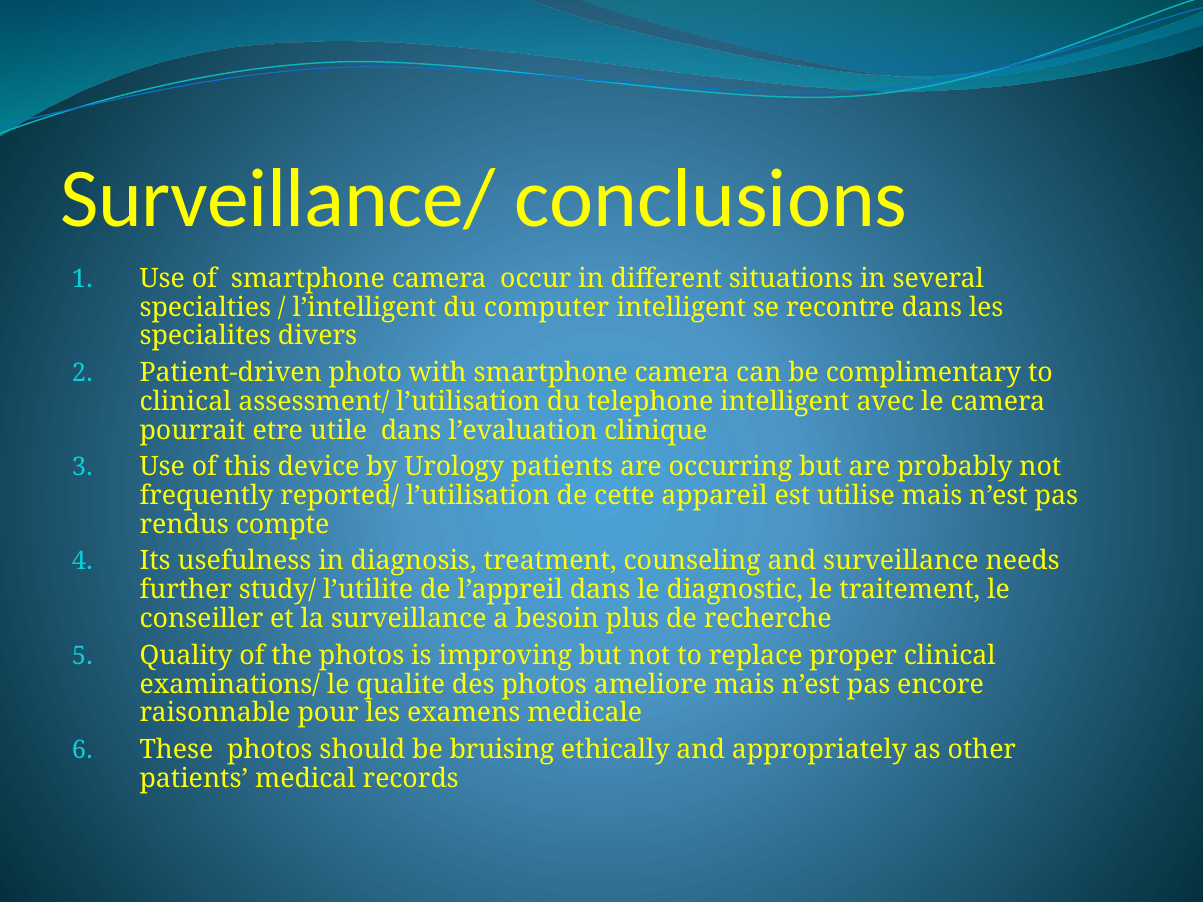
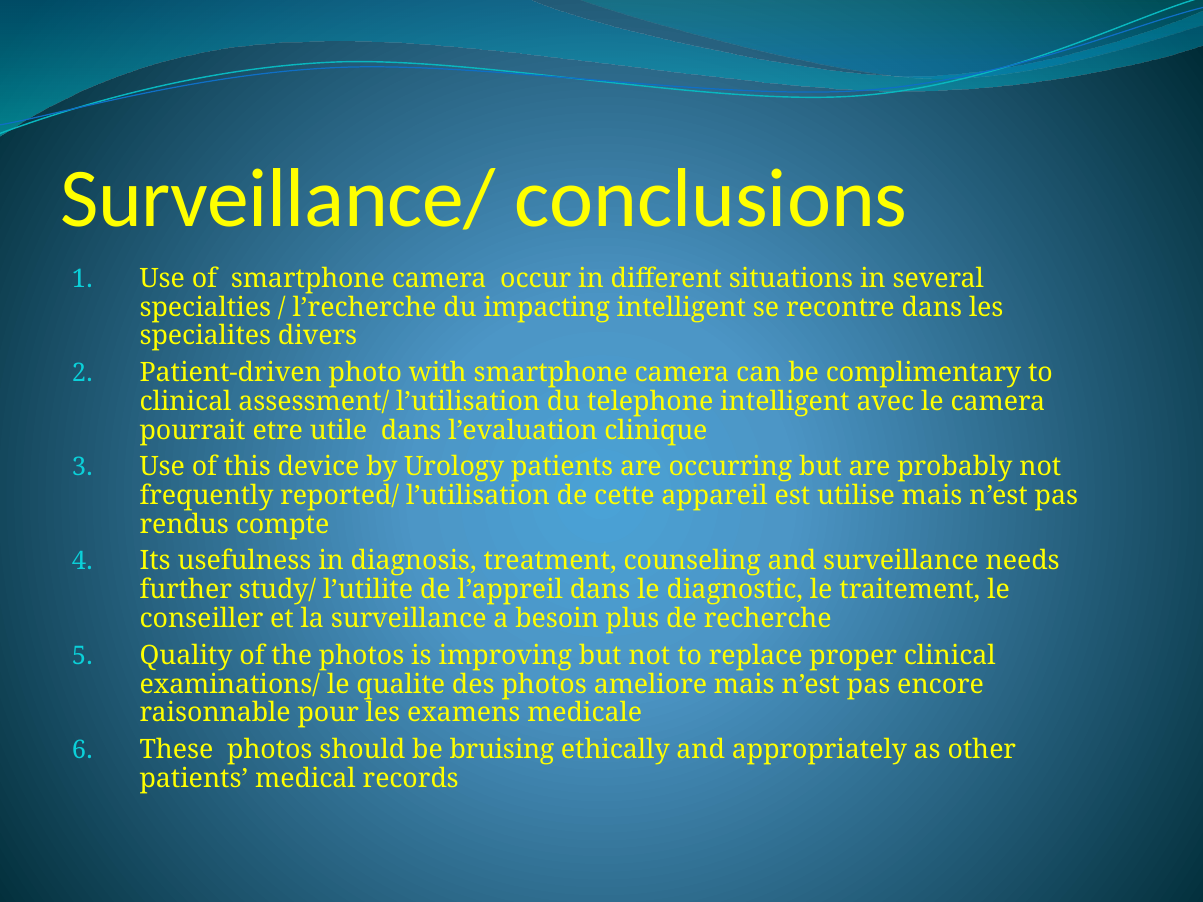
l’intelligent: l’intelligent -> l’recherche
computer: computer -> impacting
